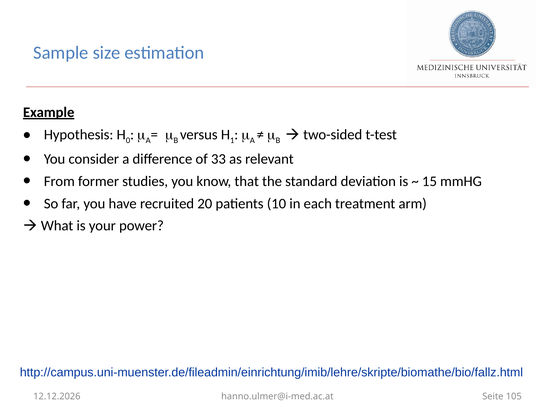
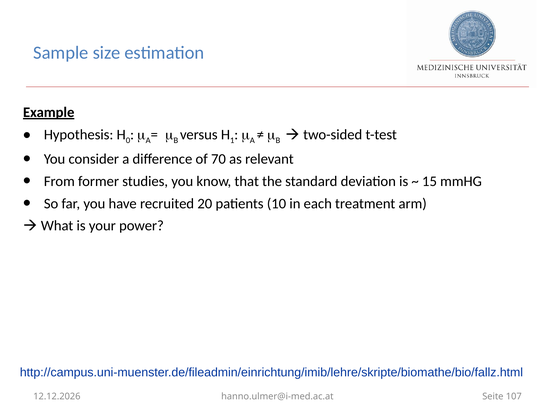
33: 33 -> 70
105: 105 -> 107
